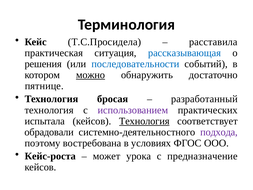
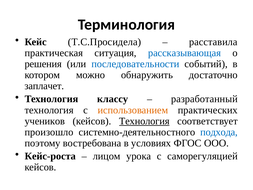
можно underline: present -> none
пятнице: пятнице -> заплачет
бросая: бросая -> классу
использованием colour: purple -> orange
испытала: испытала -> учеников
обрадовали: обрадовали -> произошло
подхода colour: purple -> blue
может: может -> лицом
предназначение: предназначение -> саморегуляцией
